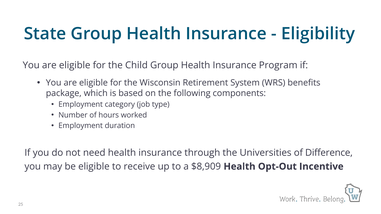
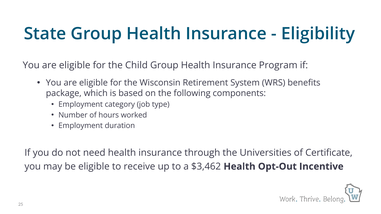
Difference: Difference -> Certificate
$8,909: $8,909 -> $3,462
